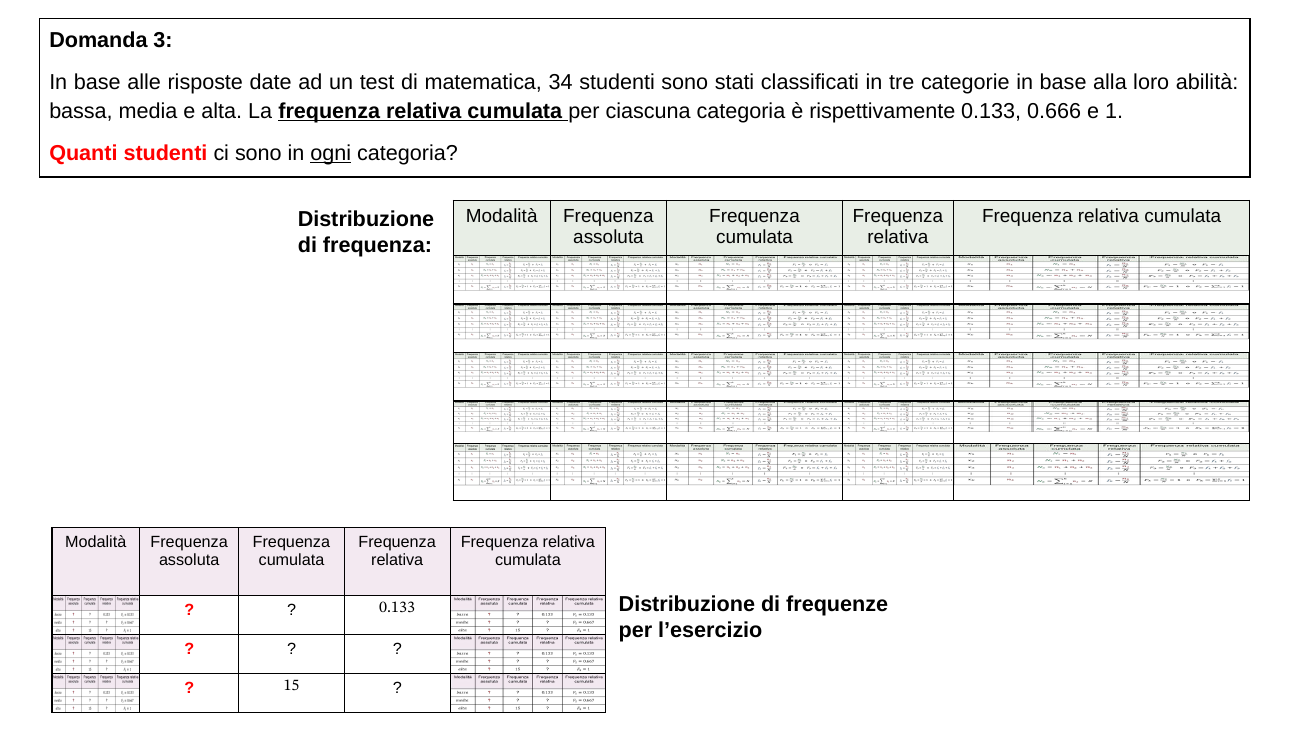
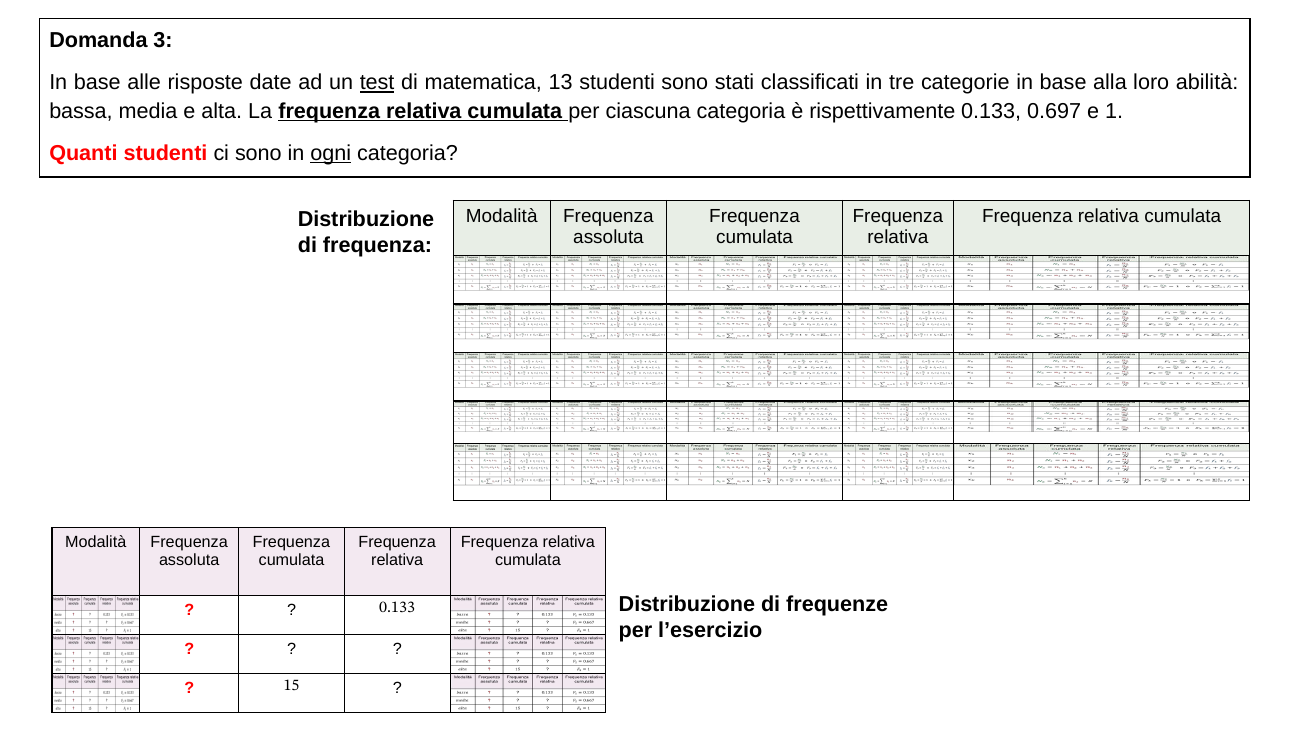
test underline: none -> present
34: 34 -> 13
0.666: 0.666 -> 0.697
